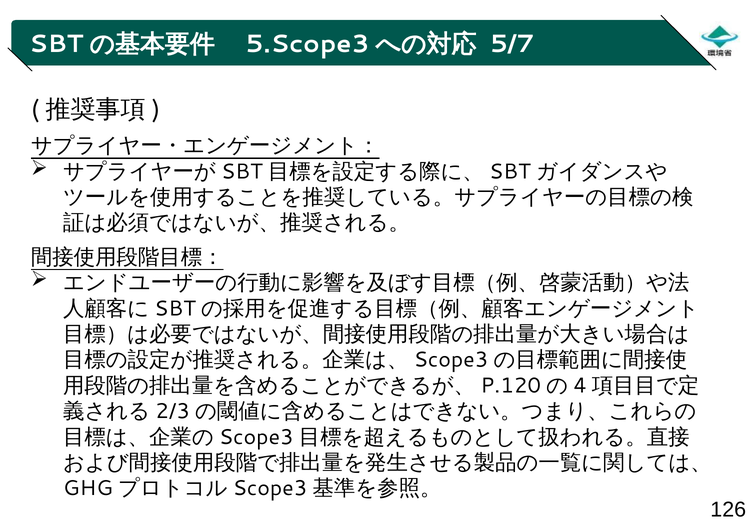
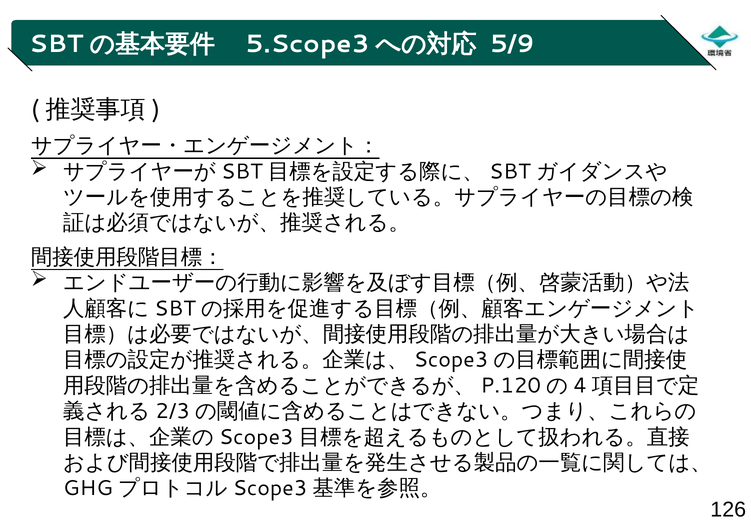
5/7: 5/7 -> 5/9
